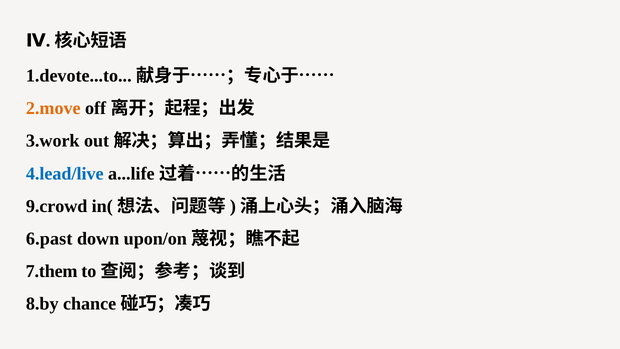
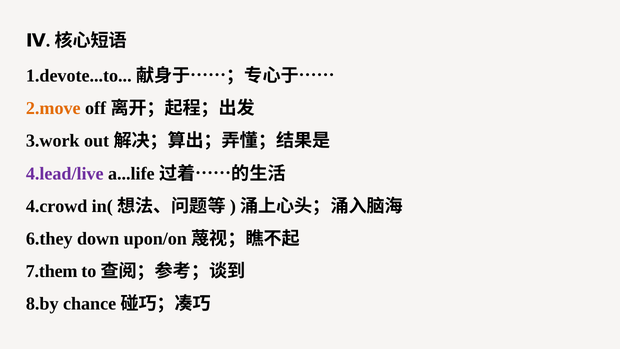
4.lead/live colour: blue -> purple
9.crowd: 9.crowd -> 4.crowd
6.past: 6.past -> 6.they
